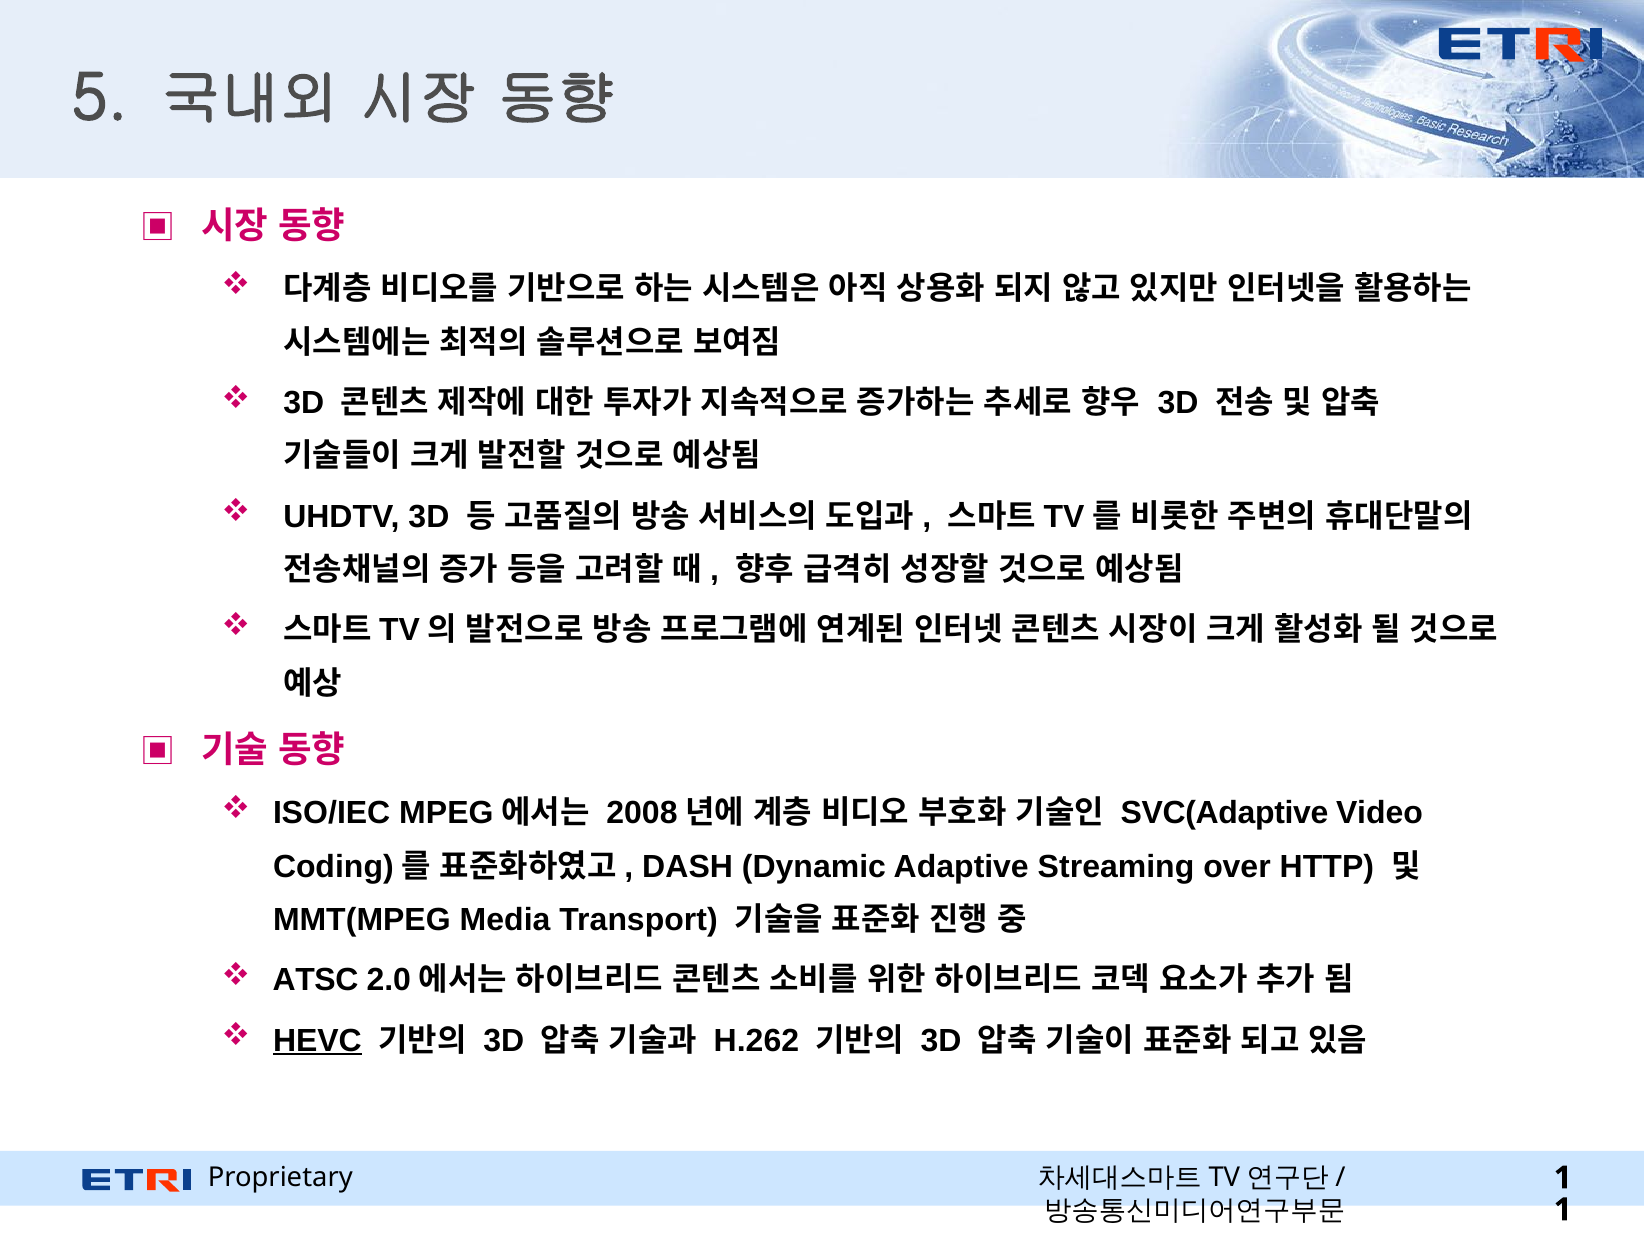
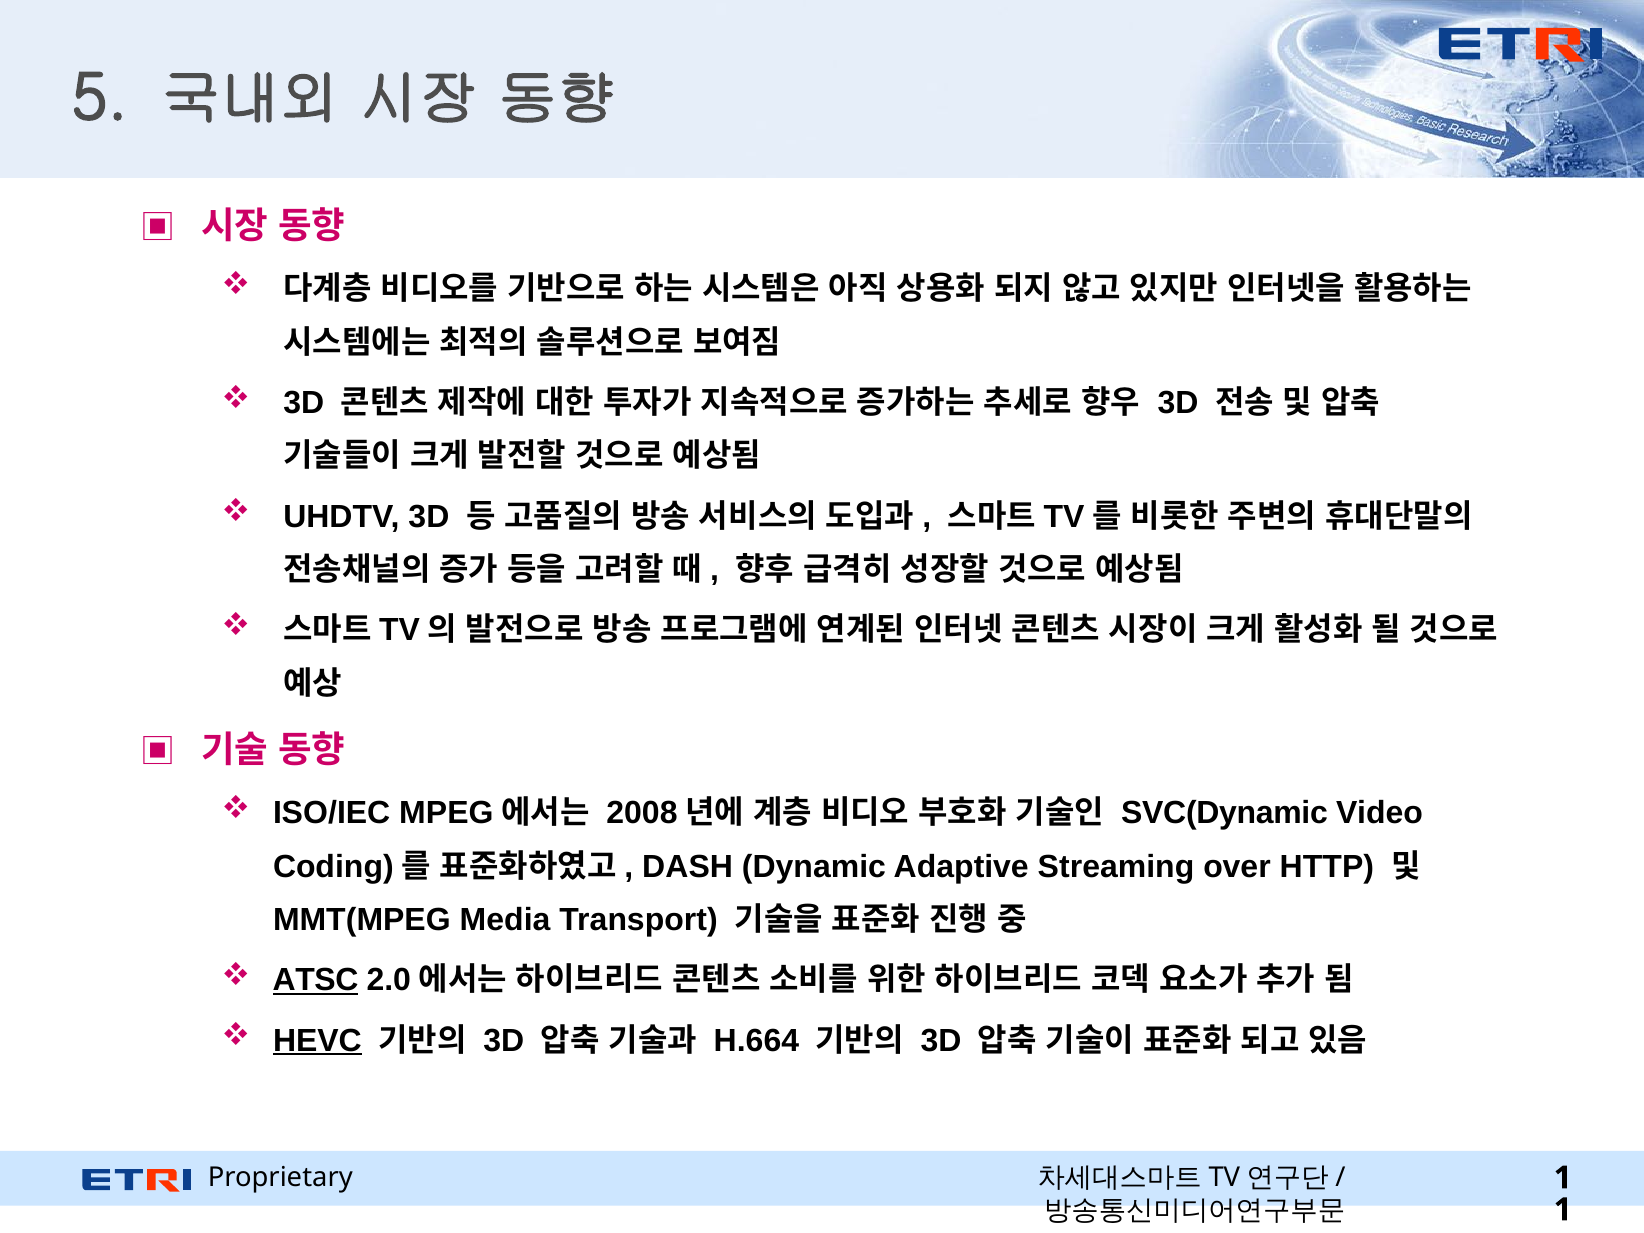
SVC(Adaptive: SVC(Adaptive -> SVC(Dynamic
ATSC underline: none -> present
H.262: H.262 -> H.664
